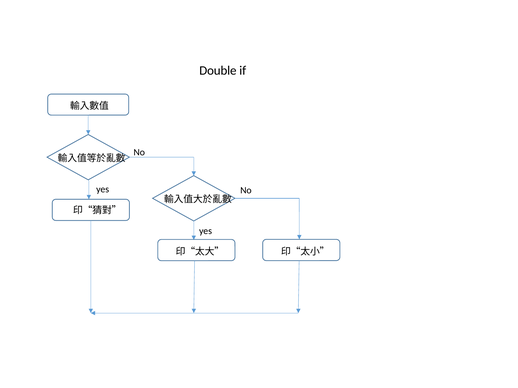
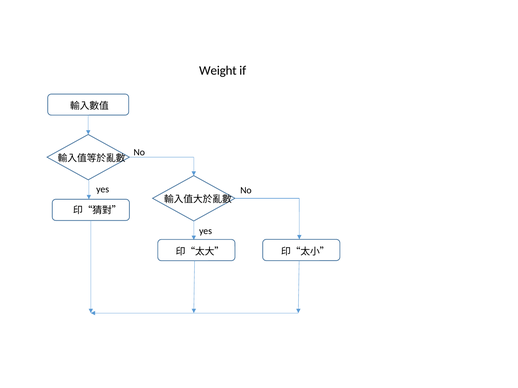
Double: Double -> Weight
